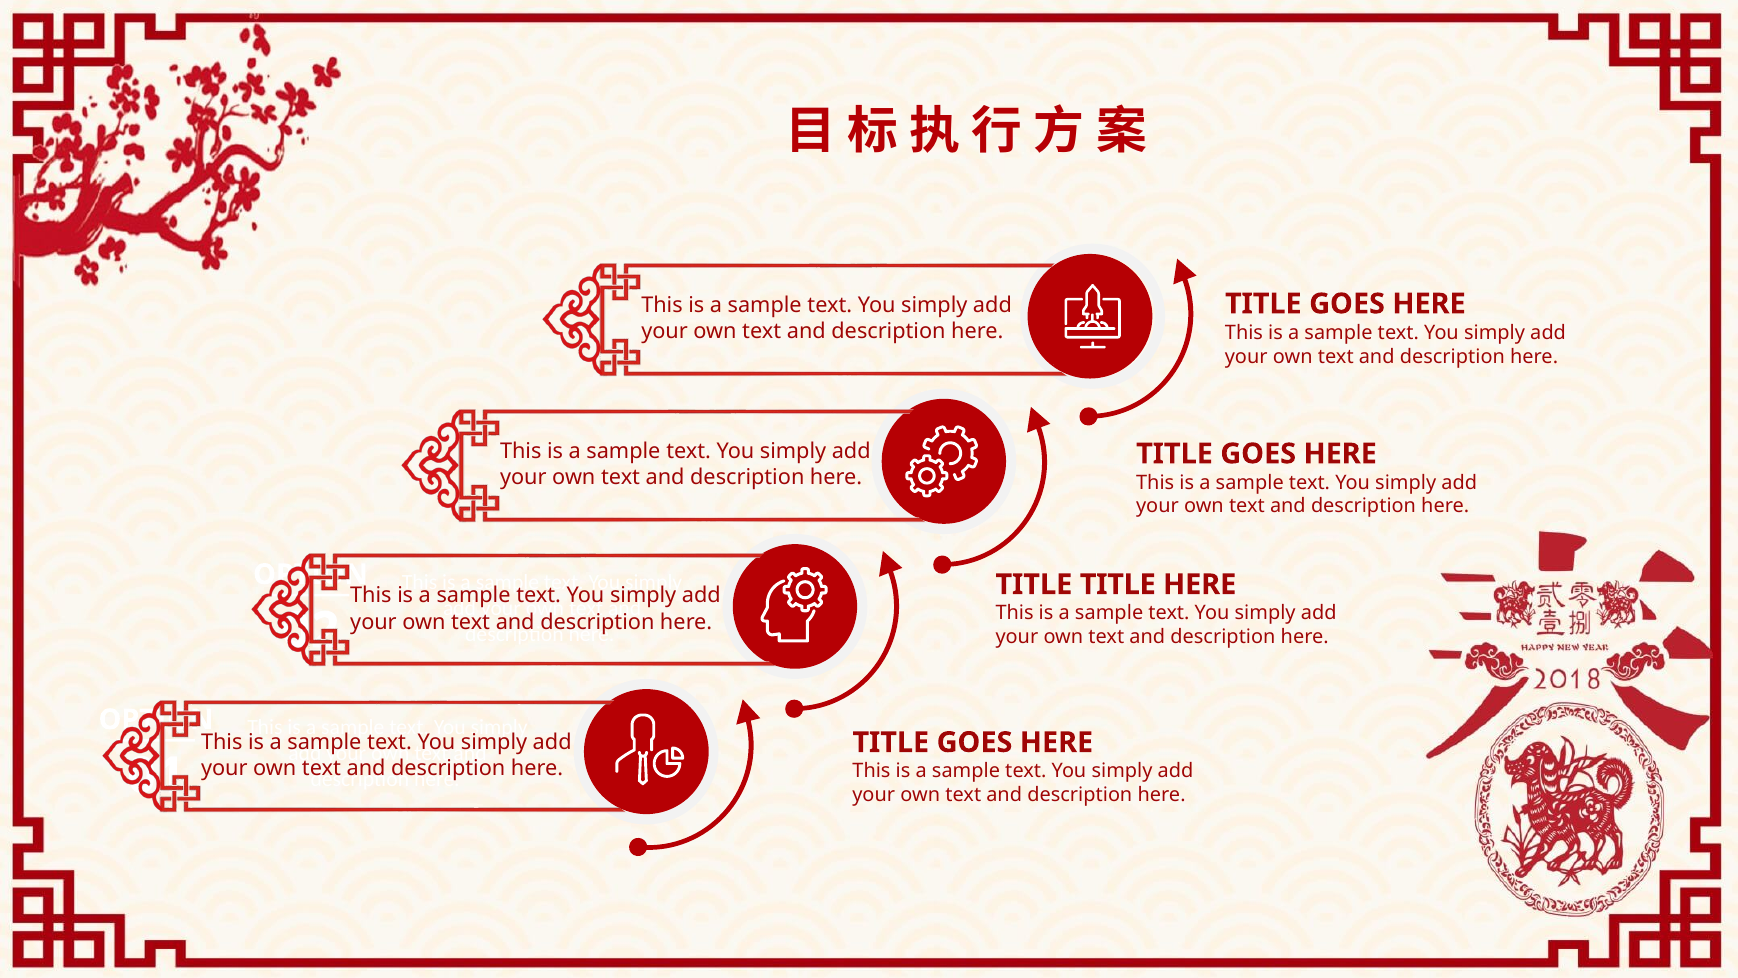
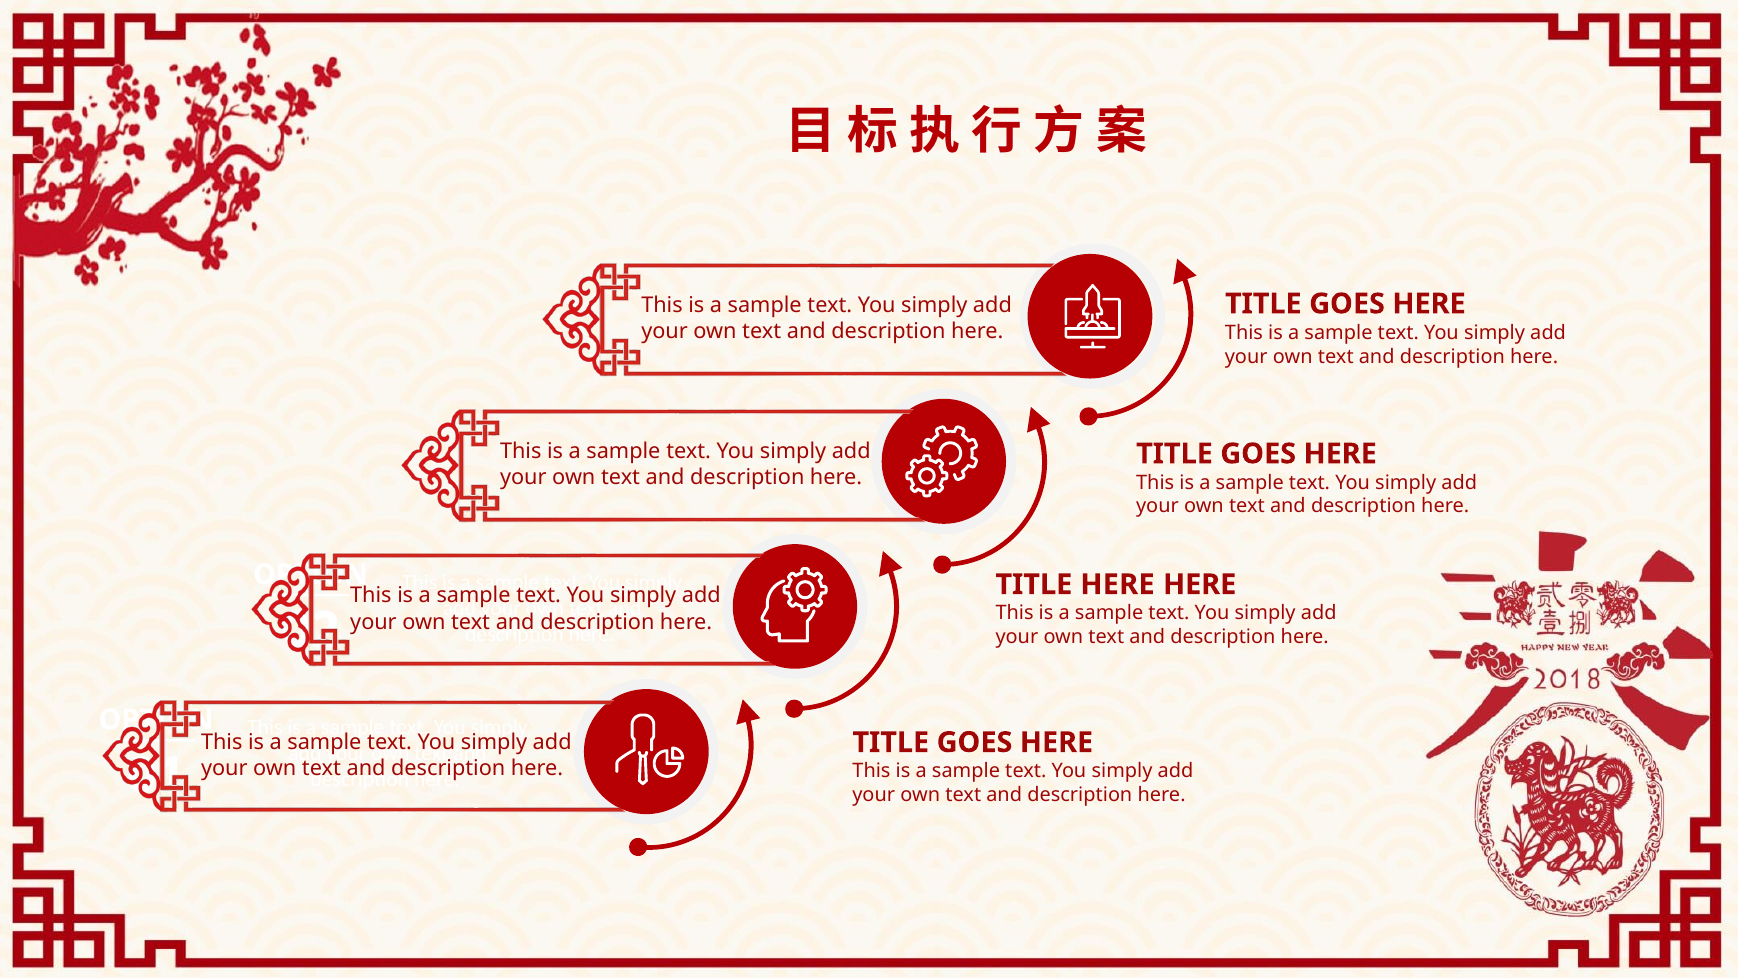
TITLE TITLE: TITLE -> HERE
